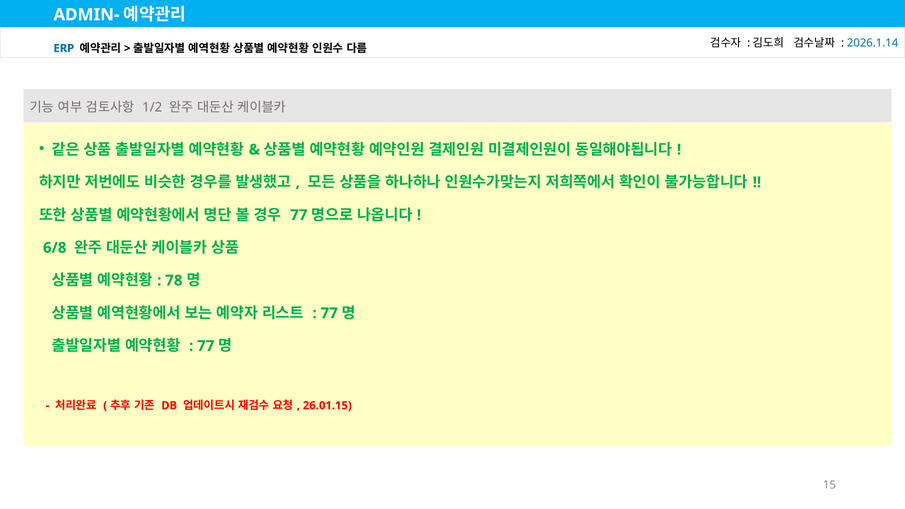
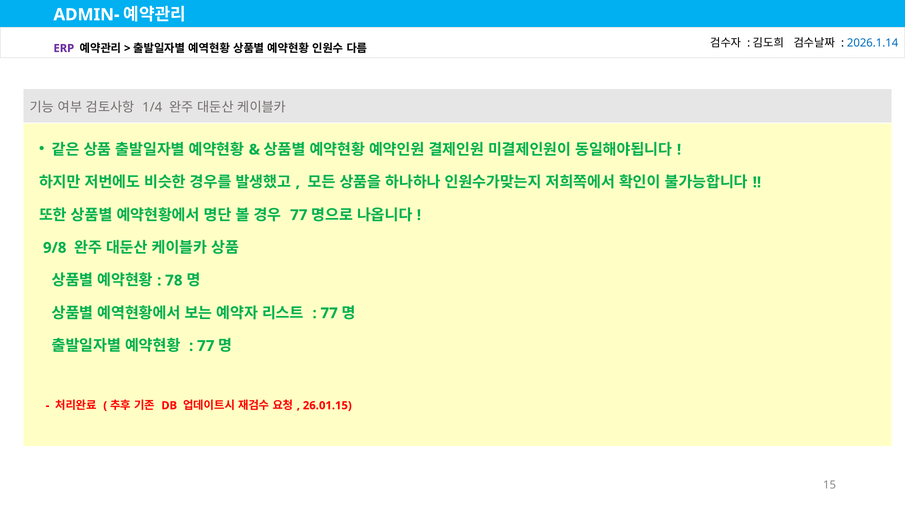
ERP colour: blue -> purple
1/2: 1/2 -> 1/4
6/8: 6/8 -> 9/8
